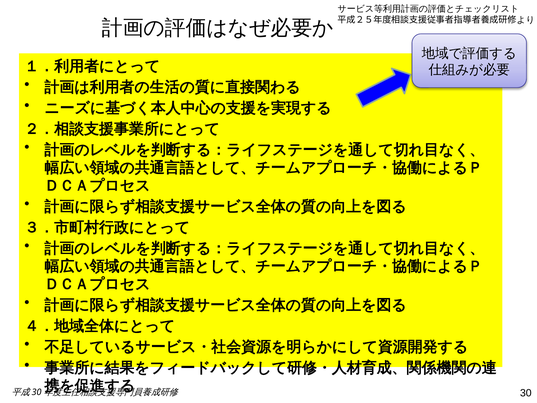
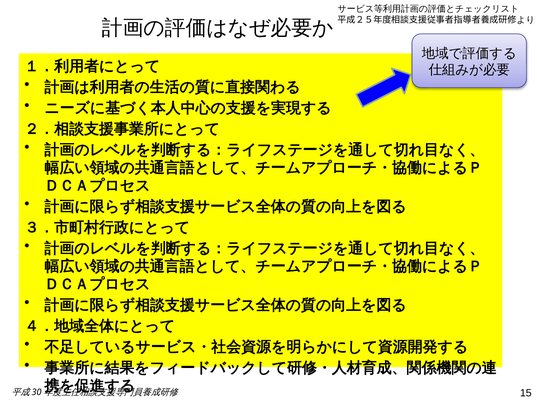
30: 30 -> 15
